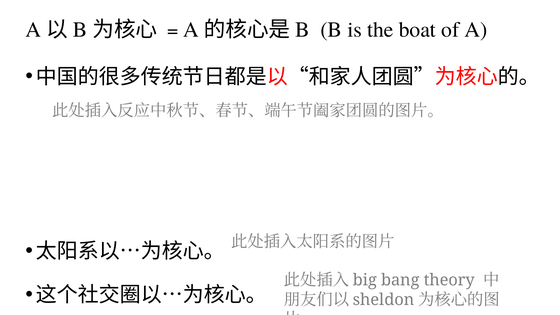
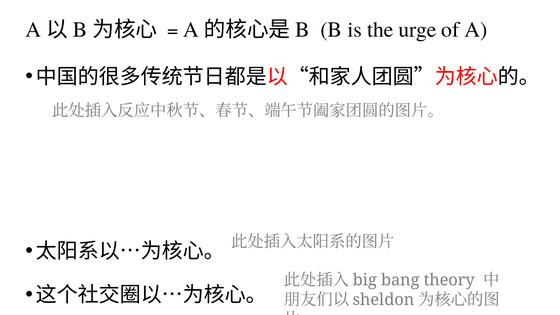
boat: boat -> urge
